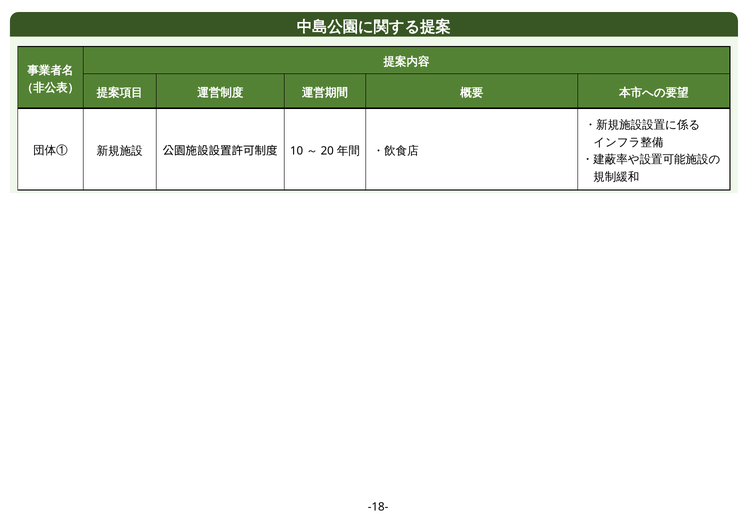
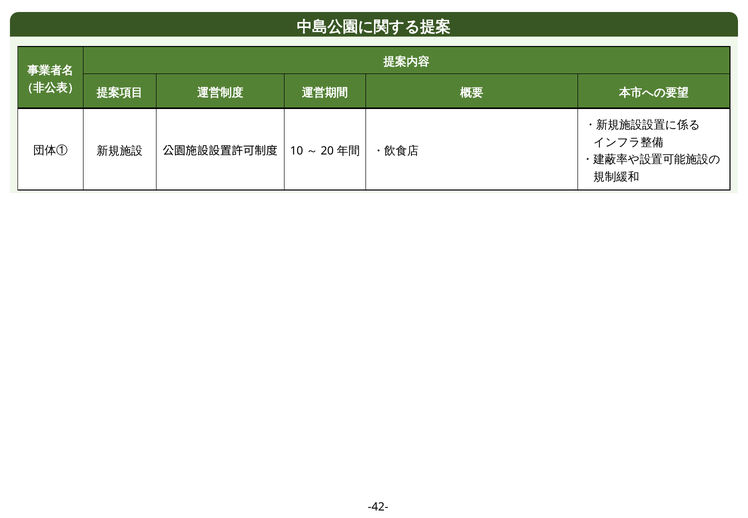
-18-: -18- -> -42-
